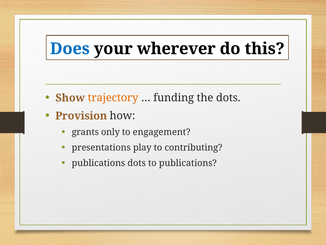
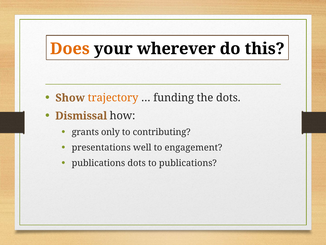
Does colour: blue -> orange
Provision: Provision -> Dismissal
engagement: engagement -> contributing
play: play -> well
contributing: contributing -> engagement
